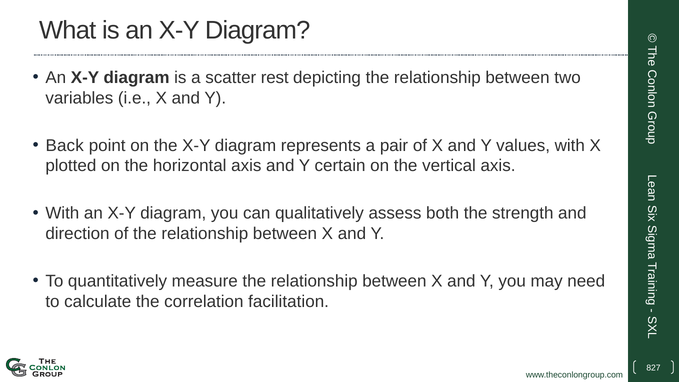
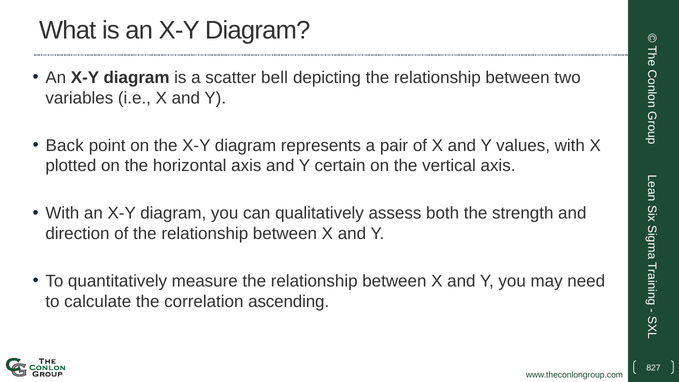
rest: rest -> bell
facilitation: facilitation -> ascending
